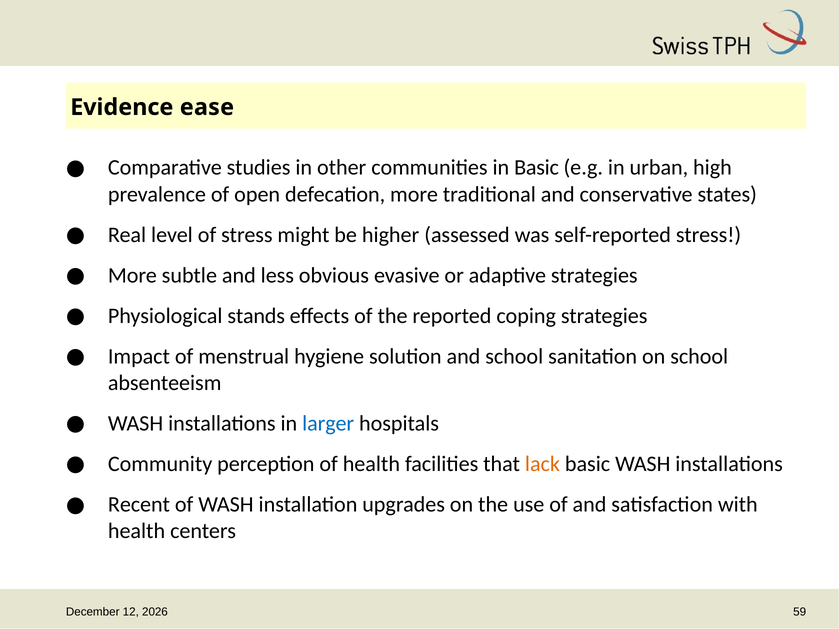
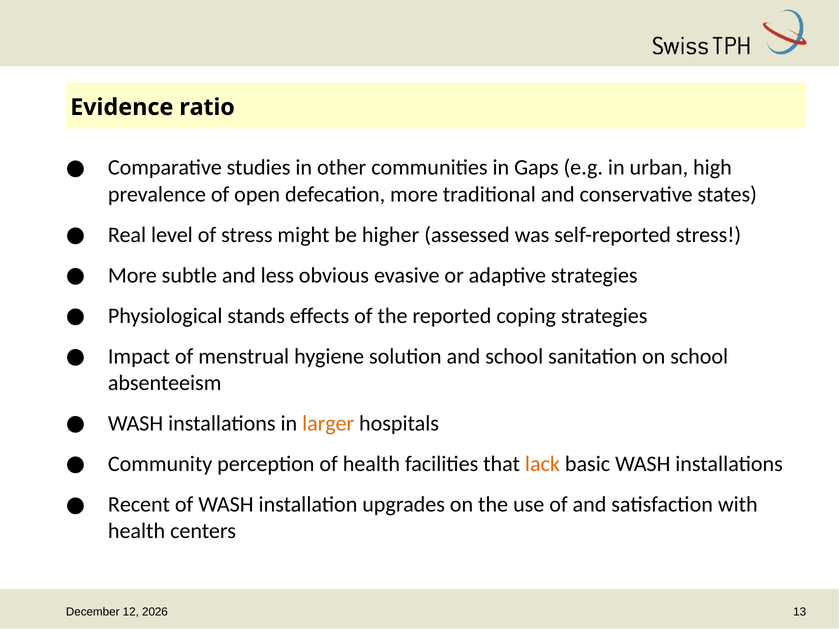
ease: ease -> ratio
in Basic: Basic -> Gaps
larger colour: blue -> orange
59: 59 -> 13
